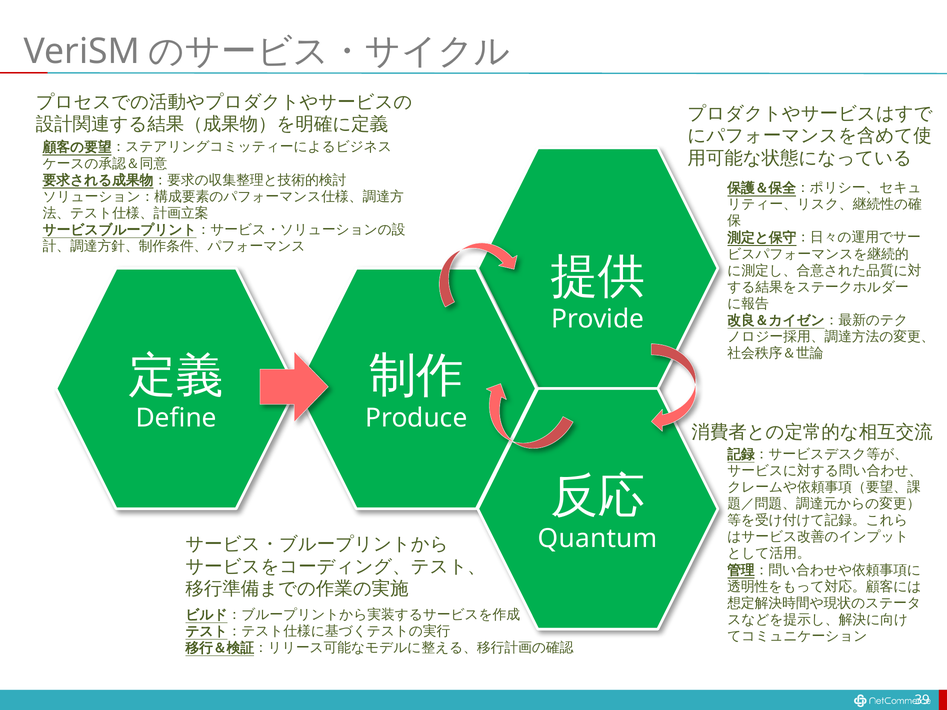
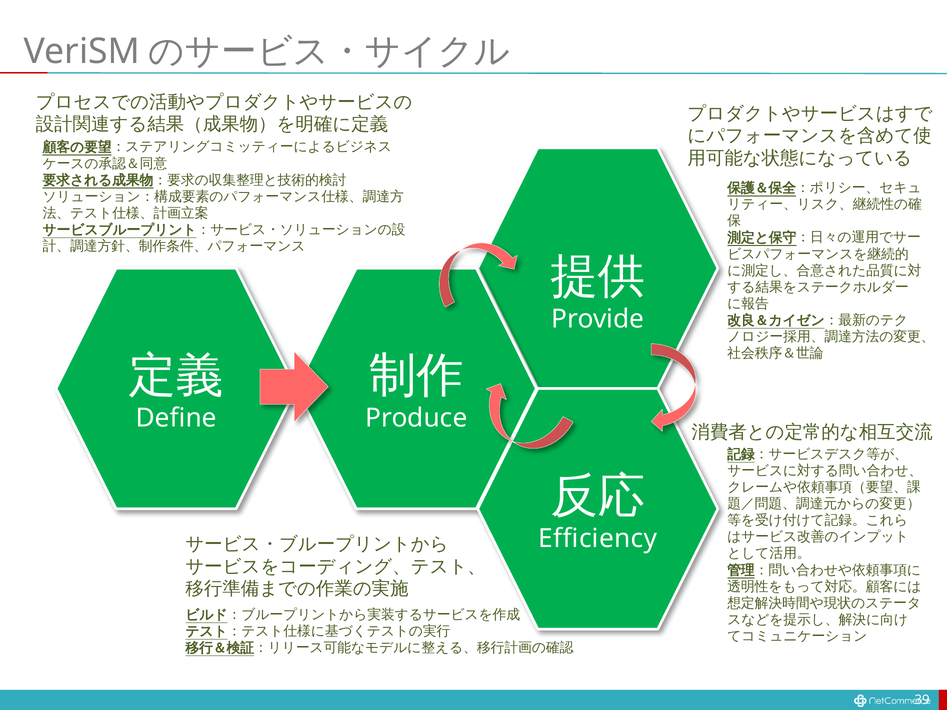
Quantum: Quantum -> Efficiency
